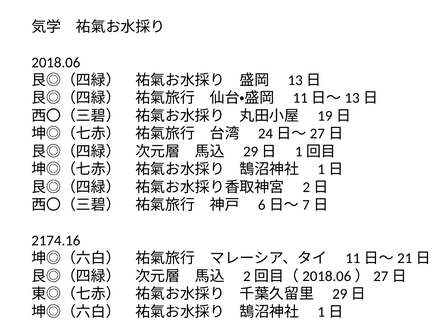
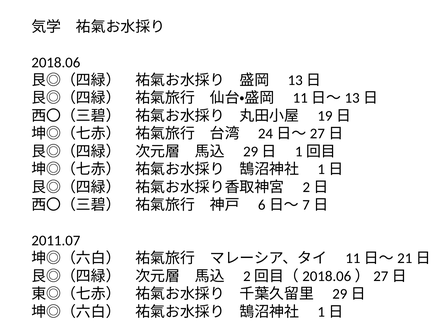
2174.16: 2174.16 -> 2011.07
